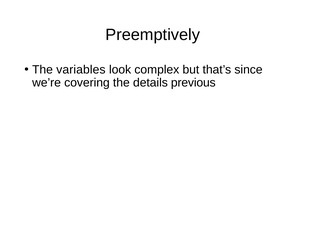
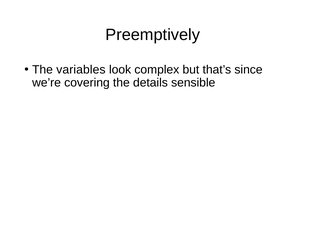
previous: previous -> sensible
